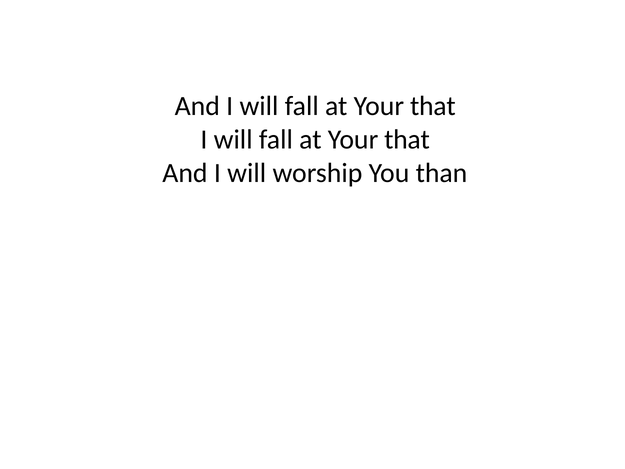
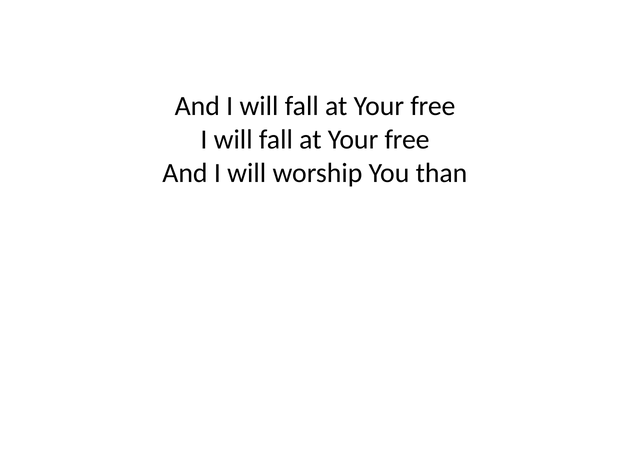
that at (433, 106): that -> free
that at (407, 139): that -> free
